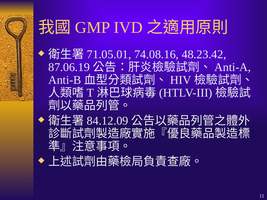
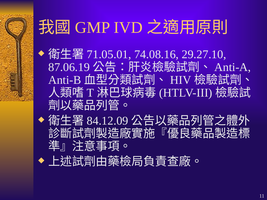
48.23.42: 48.23.42 -> 29.27.10
